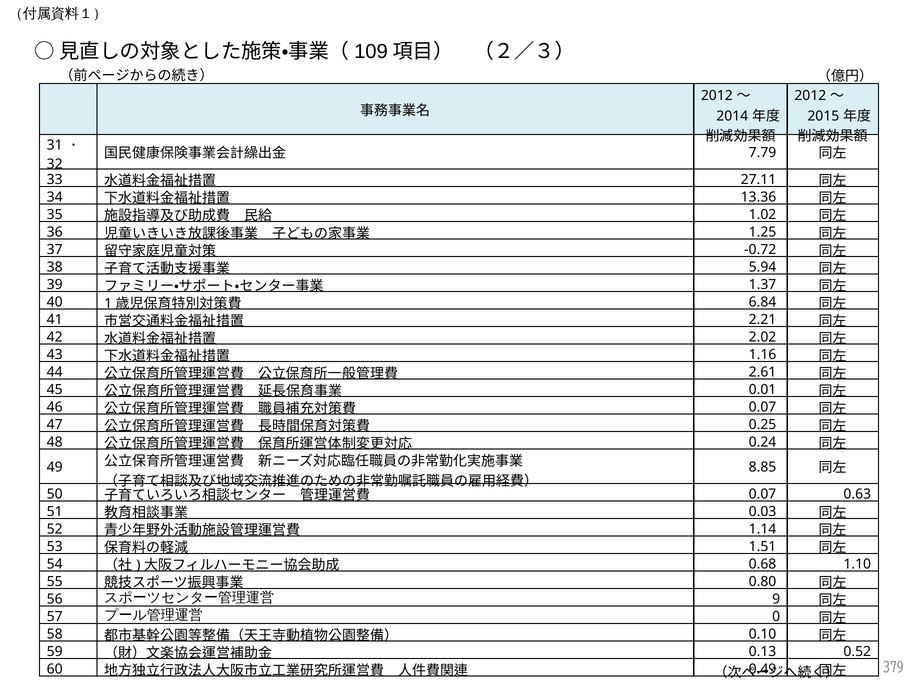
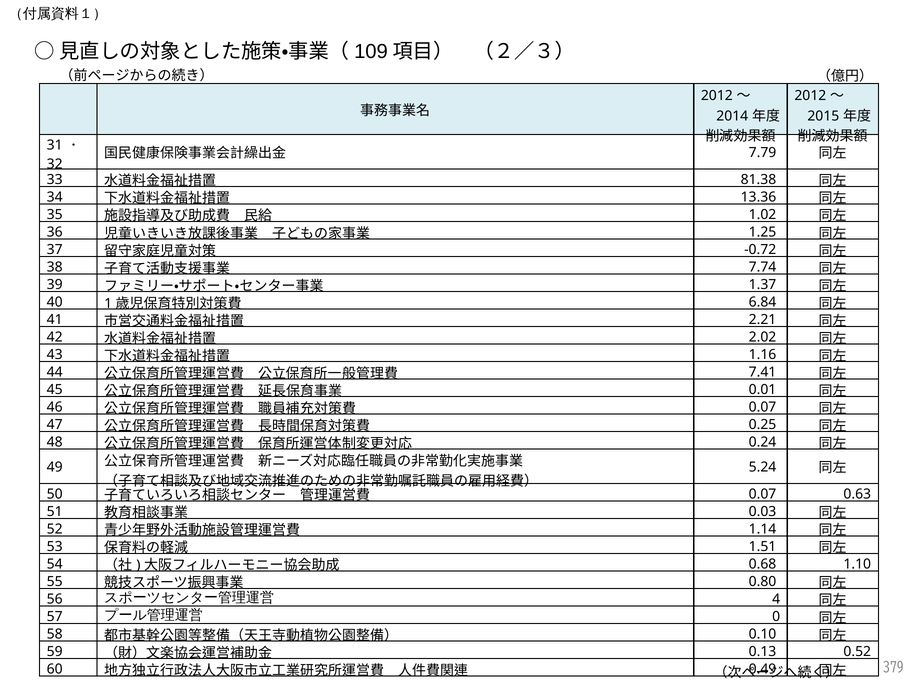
27.11: 27.11 -> 81.38
5.94: 5.94 -> 7.74
2.61: 2.61 -> 7.41
8.85: 8.85 -> 5.24
9: 9 -> 4
